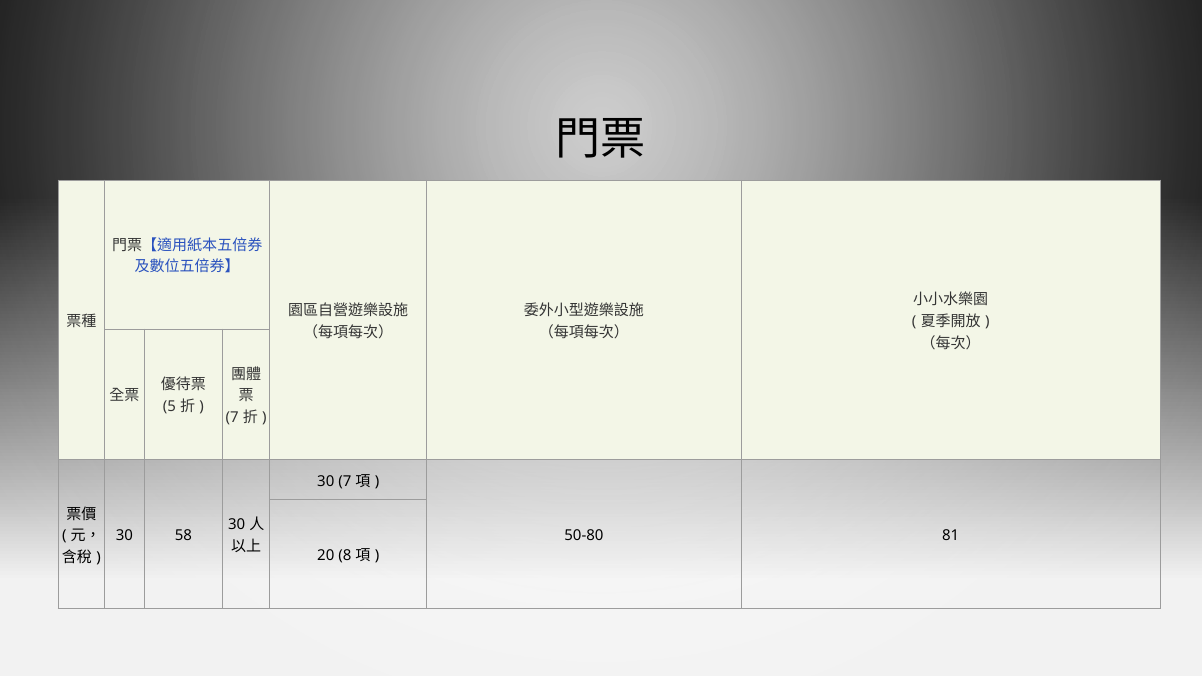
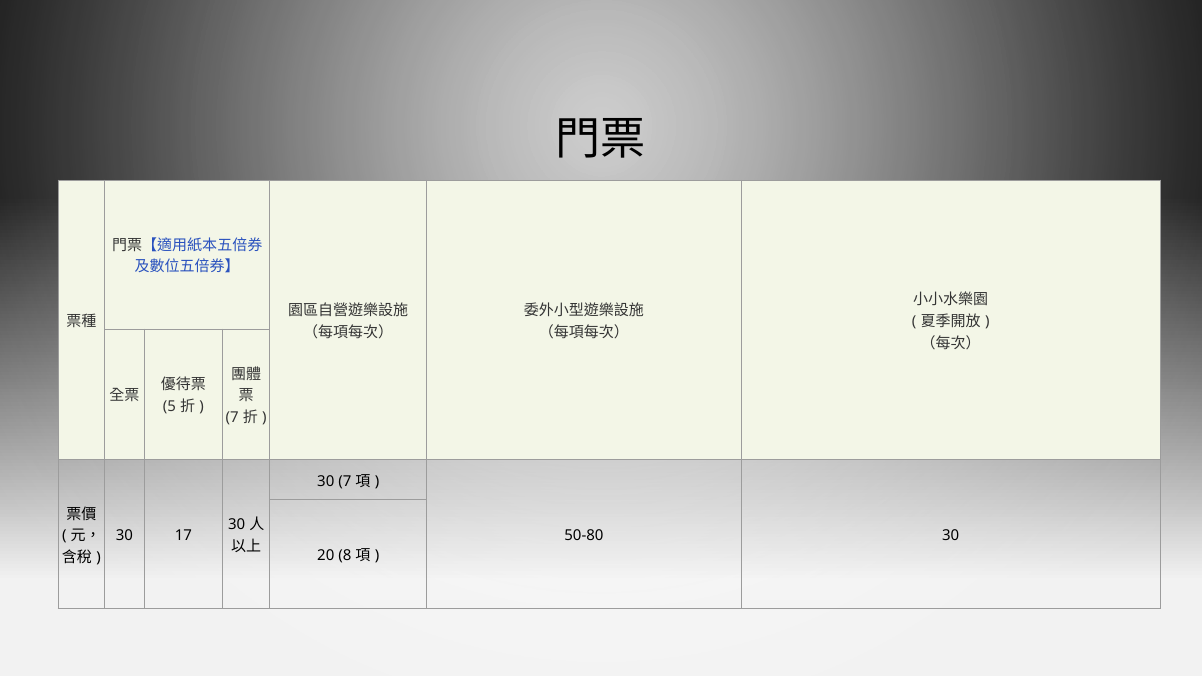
58: 58 -> 17
50-80 81: 81 -> 30
